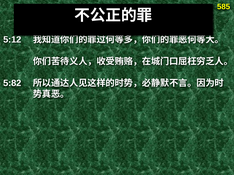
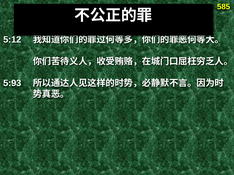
5:82: 5:82 -> 5:93
